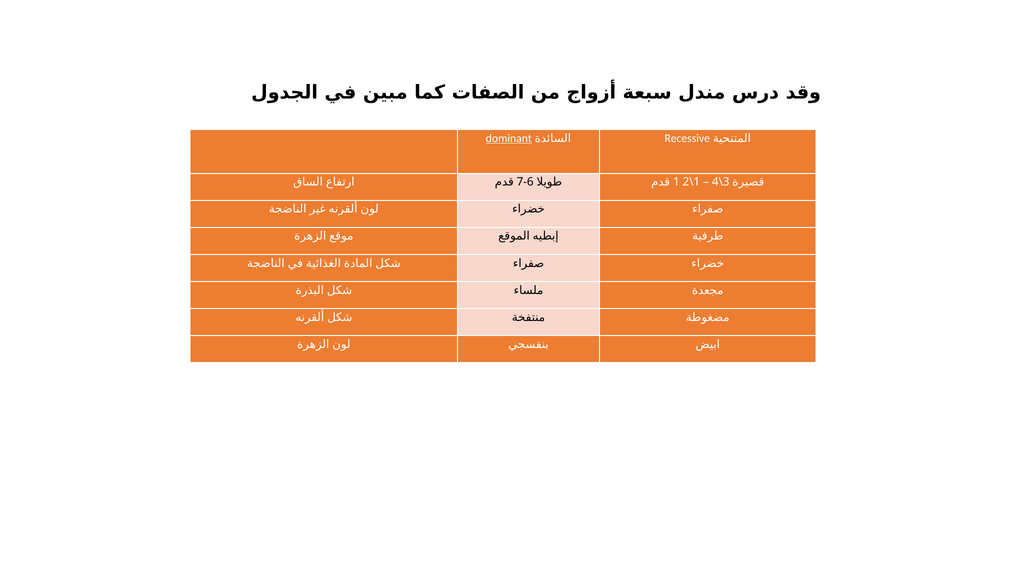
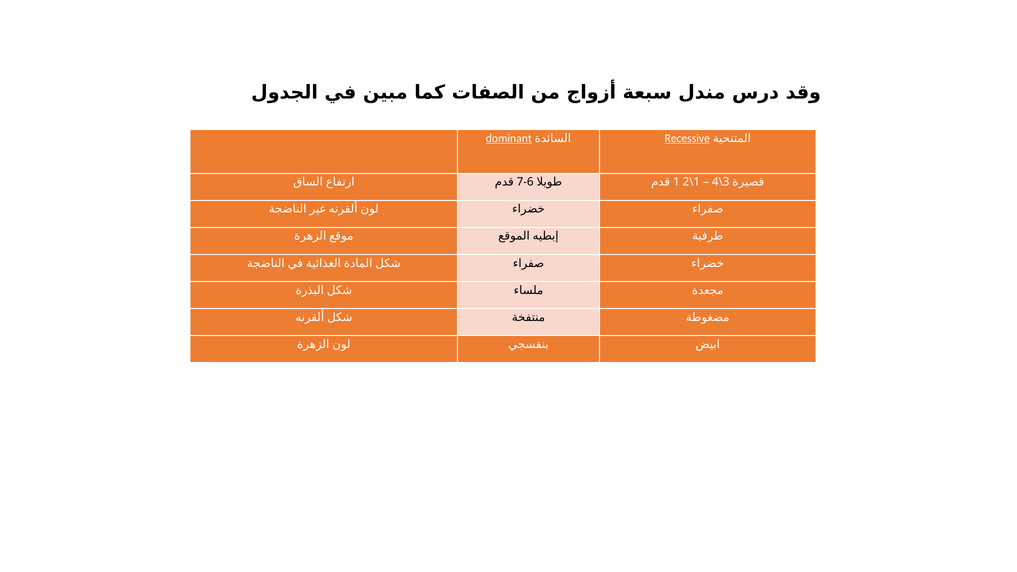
Recessive underline: none -> present
